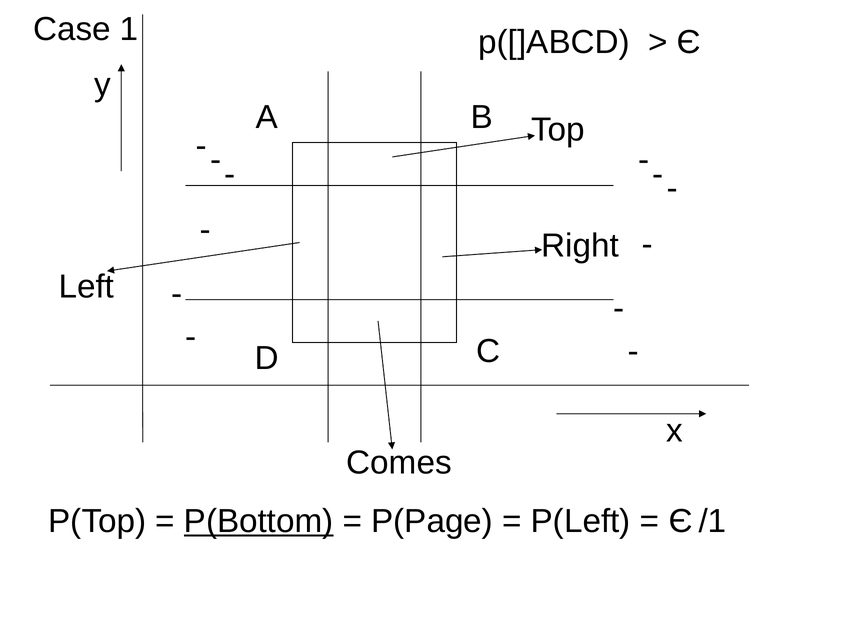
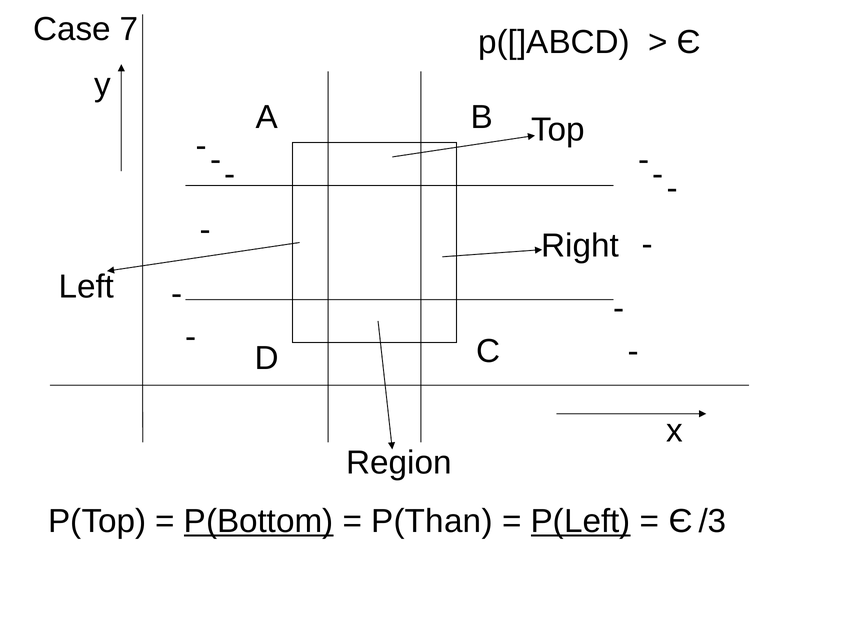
1: 1 -> 7
Comes: Comes -> Region
P(Page: P(Page -> P(Than
P(Left underline: none -> present
/1: /1 -> /3
